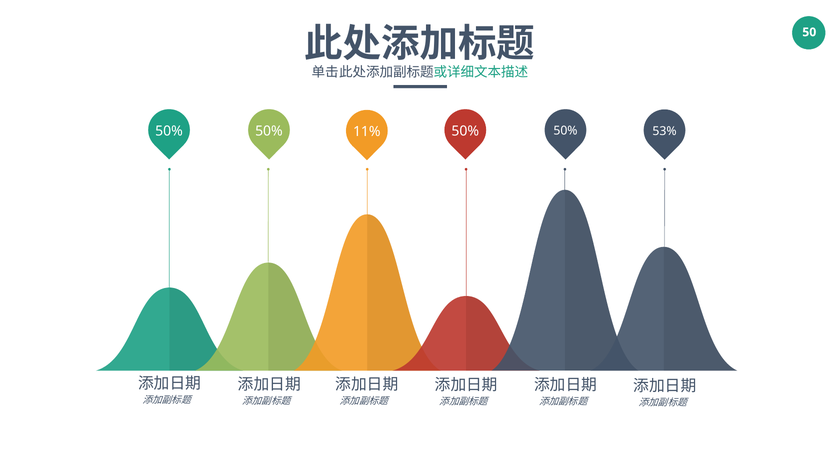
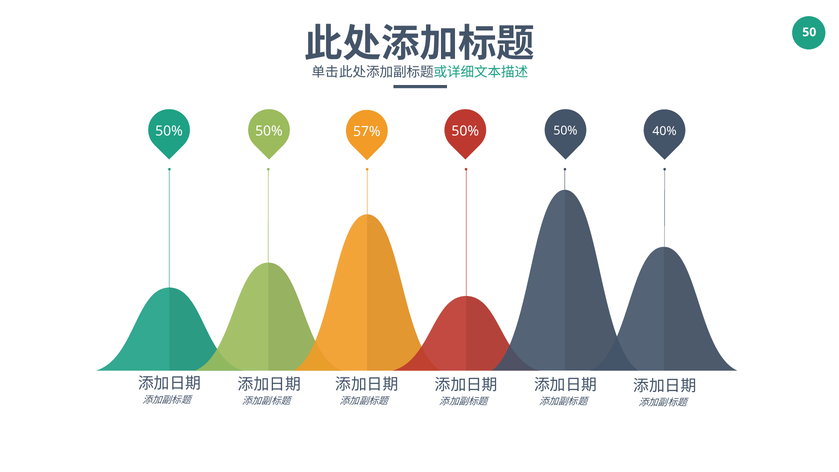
11%: 11% -> 57%
53%: 53% -> 40%
